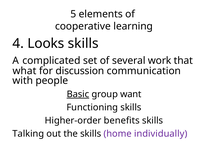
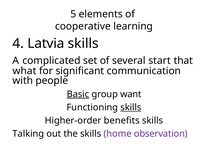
Looks: Looks -> Latvia
work: work -> start
discussion: discussion -> significant
skills at (131, 107) underline: none -> present
individually: individually -> observation
